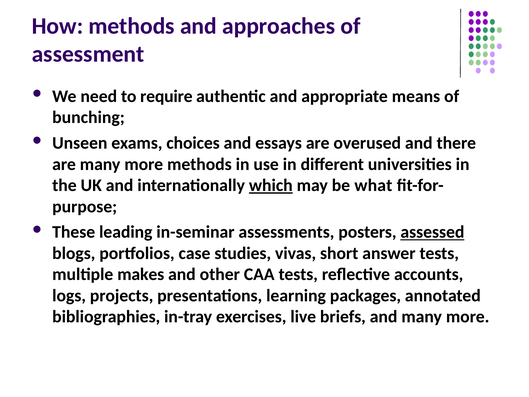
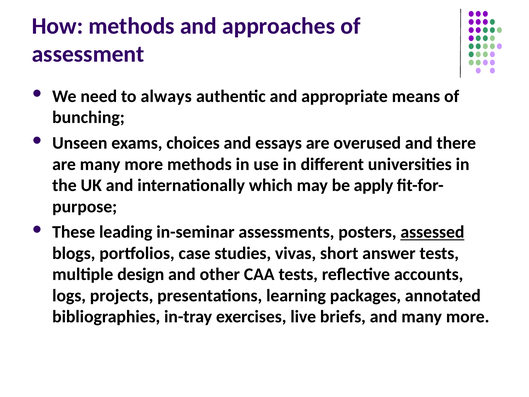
require: require -> always
which underline: present -> none
what: what -> apply
makes: makes -> design
